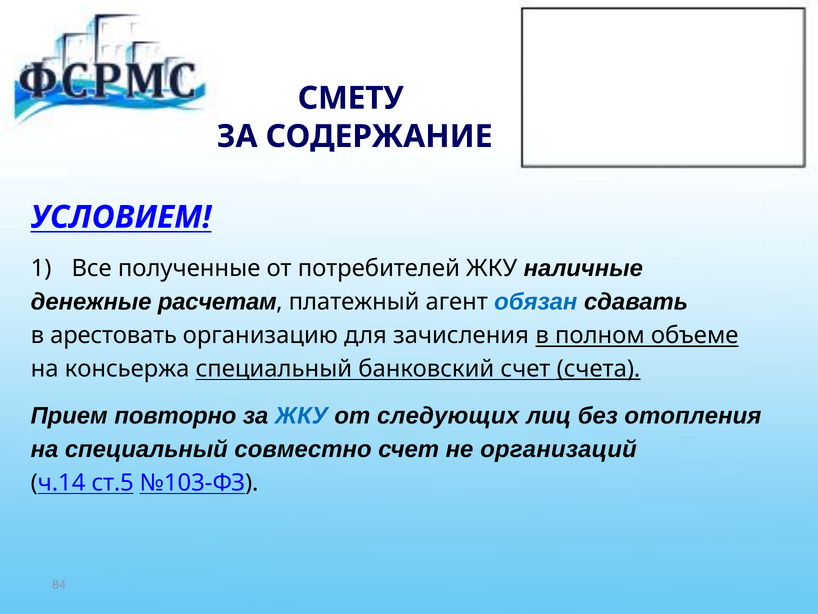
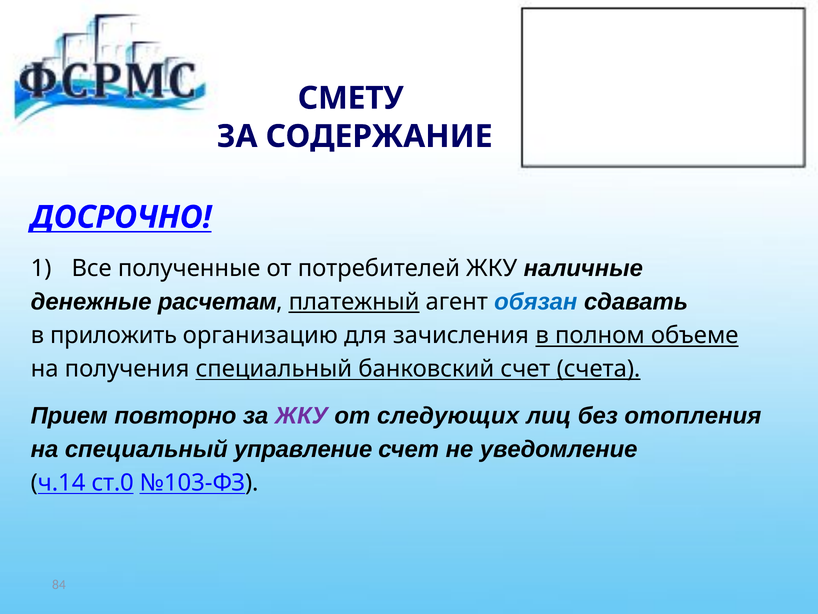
УСЛОВИЕМ: УСЛОВИЕМ -> ДОСРОЧНО
платежный underline: none -> present
арестовать: арестовать -> приложить
консьержа: консьержа -> получения
ЖКУ at (301, 415) colour: blue -> purple
совместно: совместно -> управление
организаций: организаций -> уведомление
ст.5: ст.5 -> ст.0
